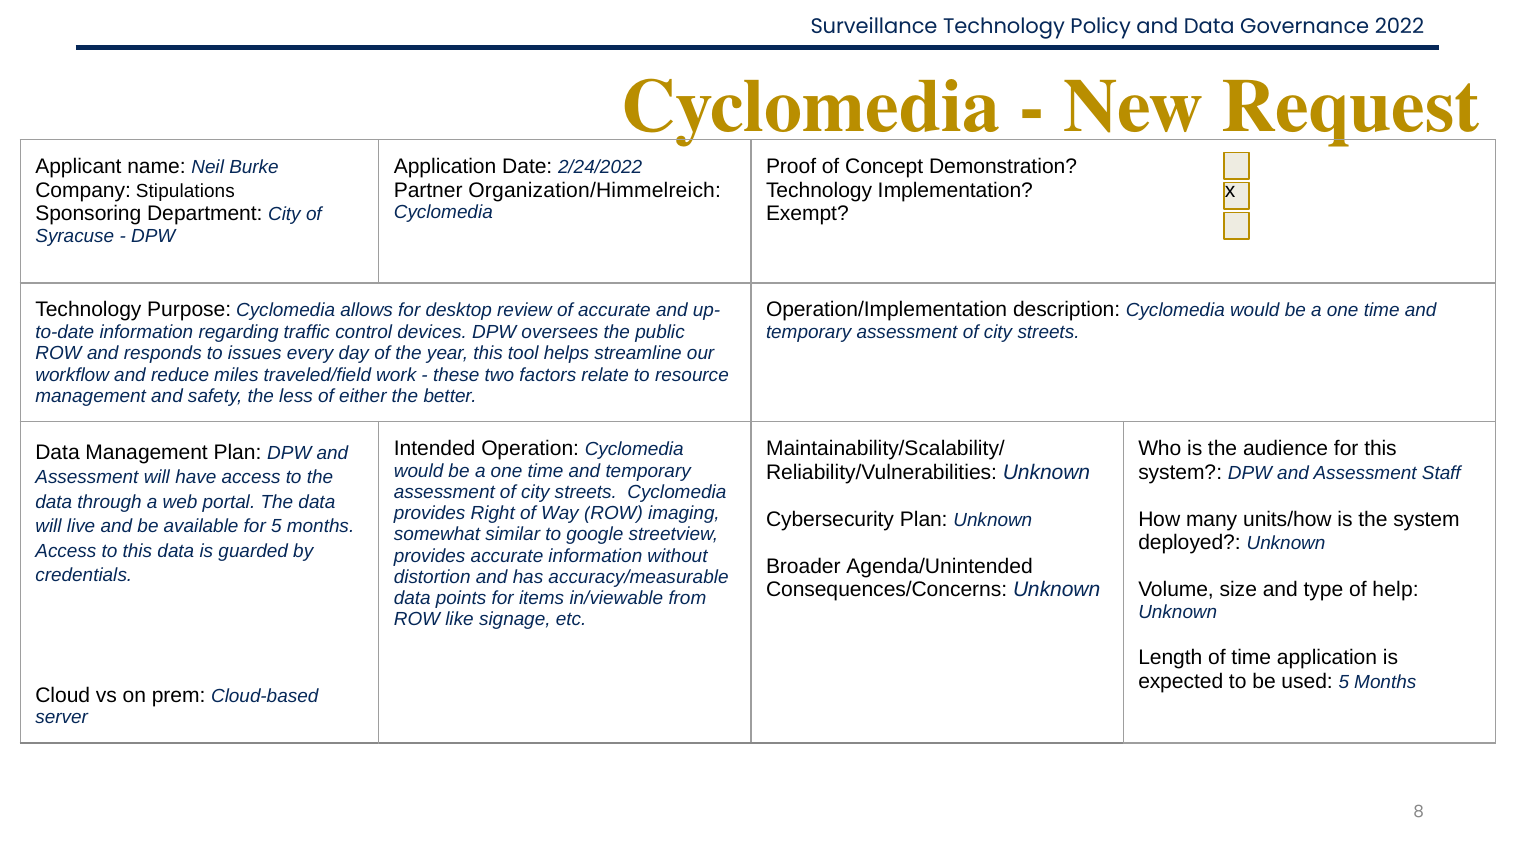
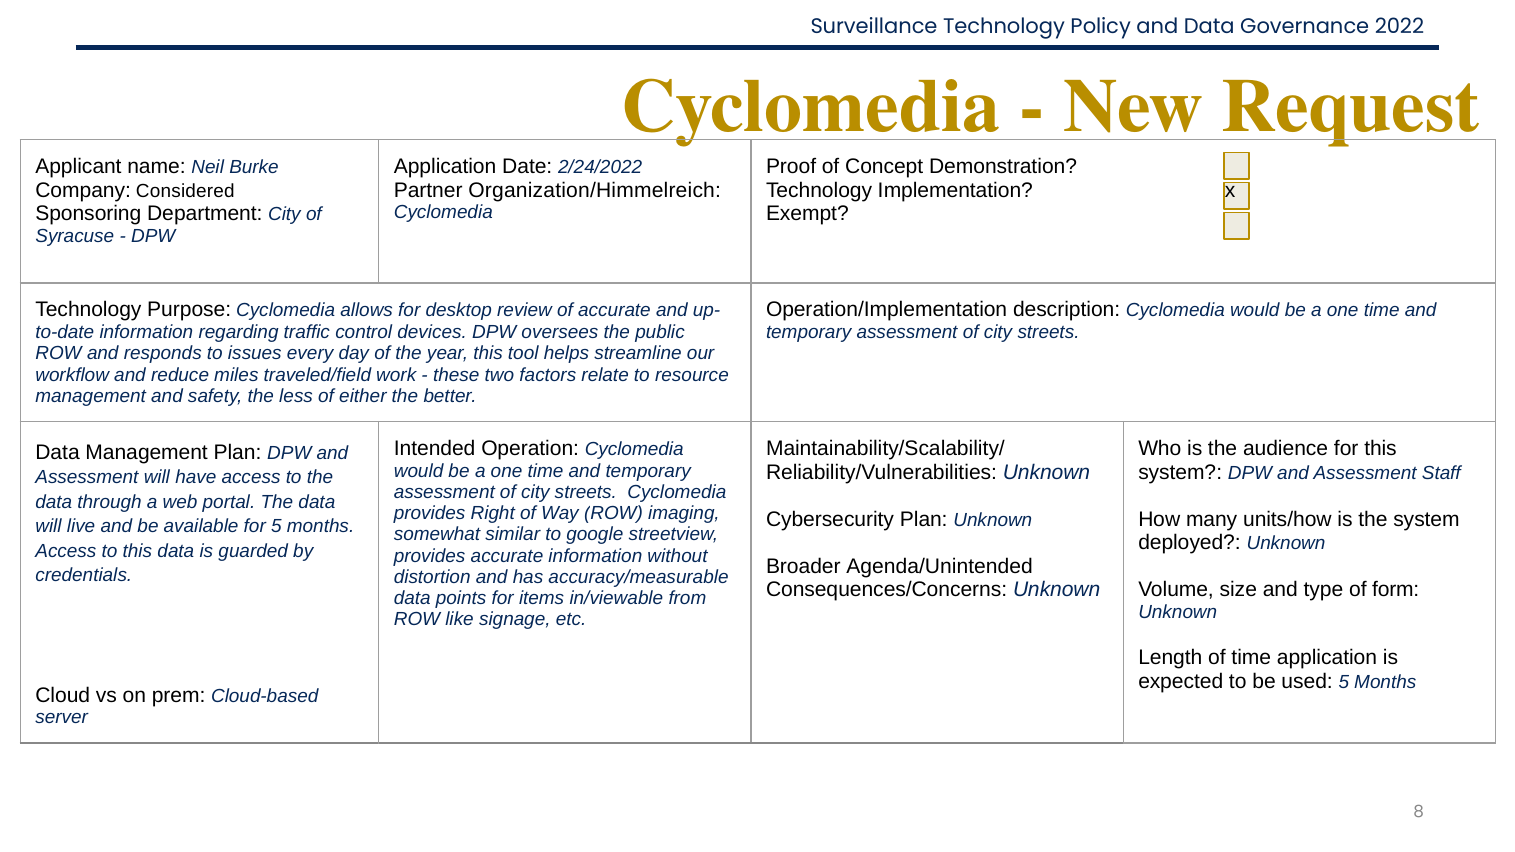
Stipulations: Stipulations -> Considered
help: help -> form
